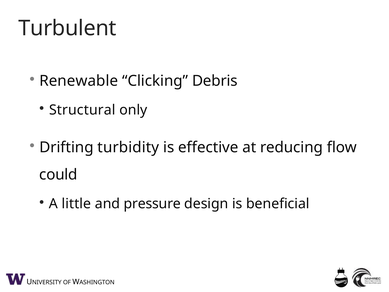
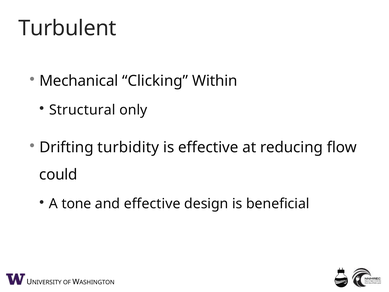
Renewable: Renewable -> Mechanical
Debris: Debris -> Within
little: little -> tone
and pressure: pressure -> effective
